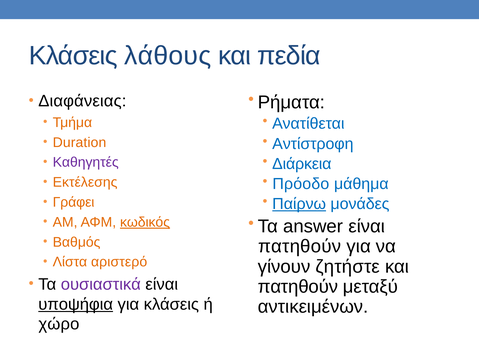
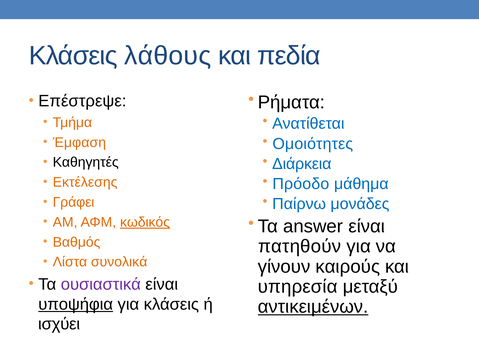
Διαφάνειας: Διαφάνειας -> Επέστρεψε
Αντίστροφη: Αντίστροφη -> Ομοιότητες
Duration: Duration -> Έμφαση
Καθηγητές colour: purple -> black
Παίρνω underline: present -> none
αριστερό: αριστερό -> συνολικά
ζητήστε: ζητήστε -> καιρούς
πατηθούν at (298, 287): πατηθούν -> υπηρεσία
αντικειμένων underline: none -> present
χώρο: χώρο -> ισχύει
